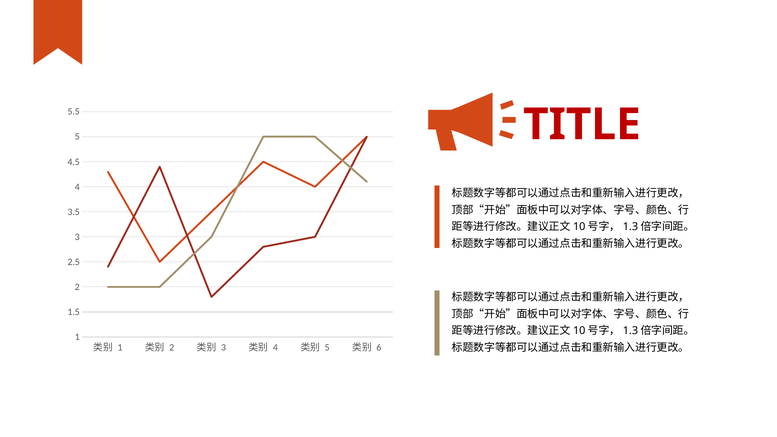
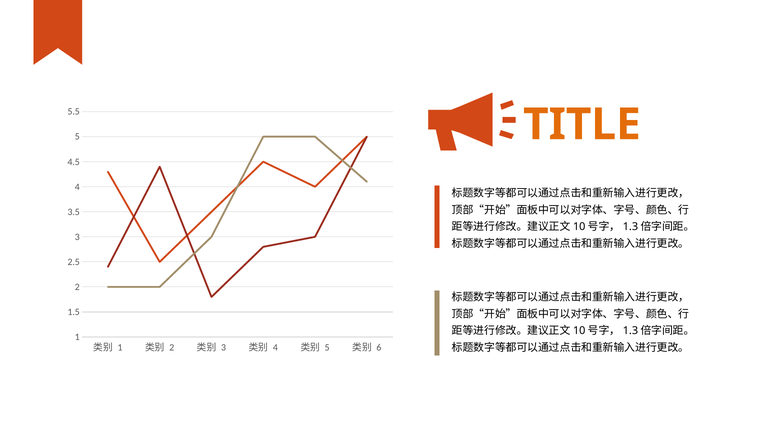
TITLE colour: red -> orange
